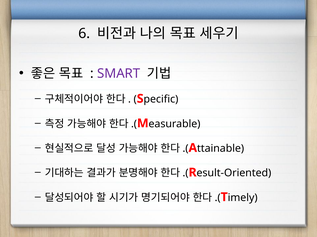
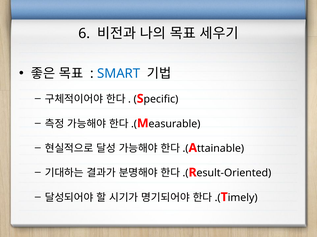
SMART colour: purple -> blue
